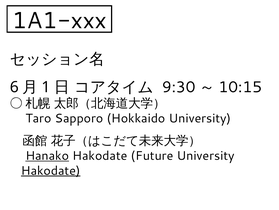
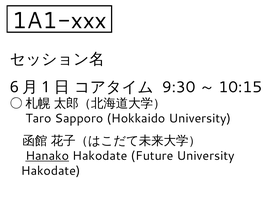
Hakodate at (51, 170) underline: present -> none
